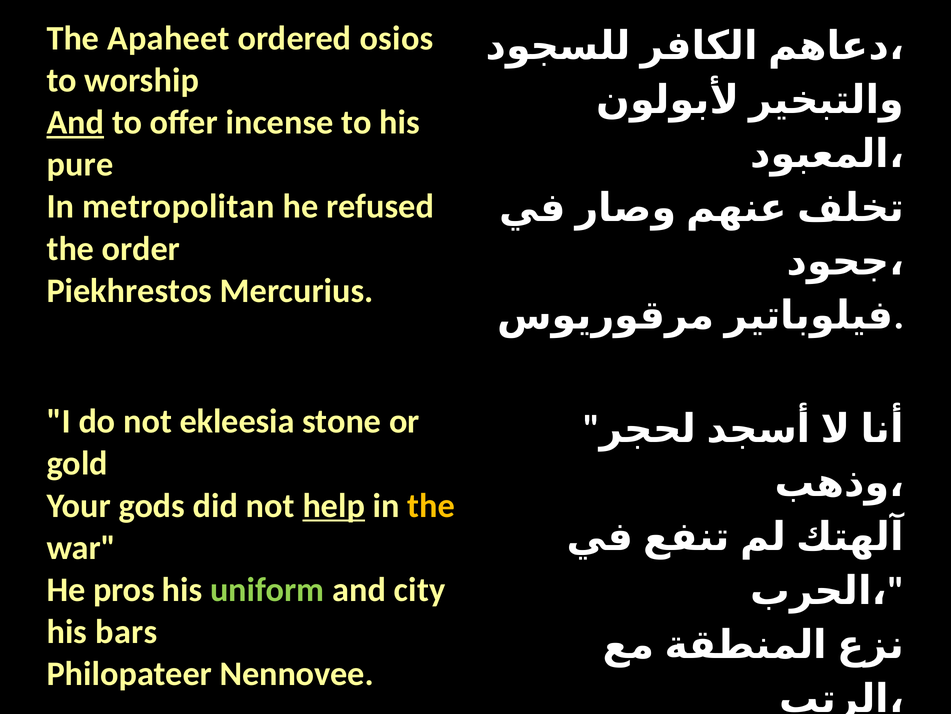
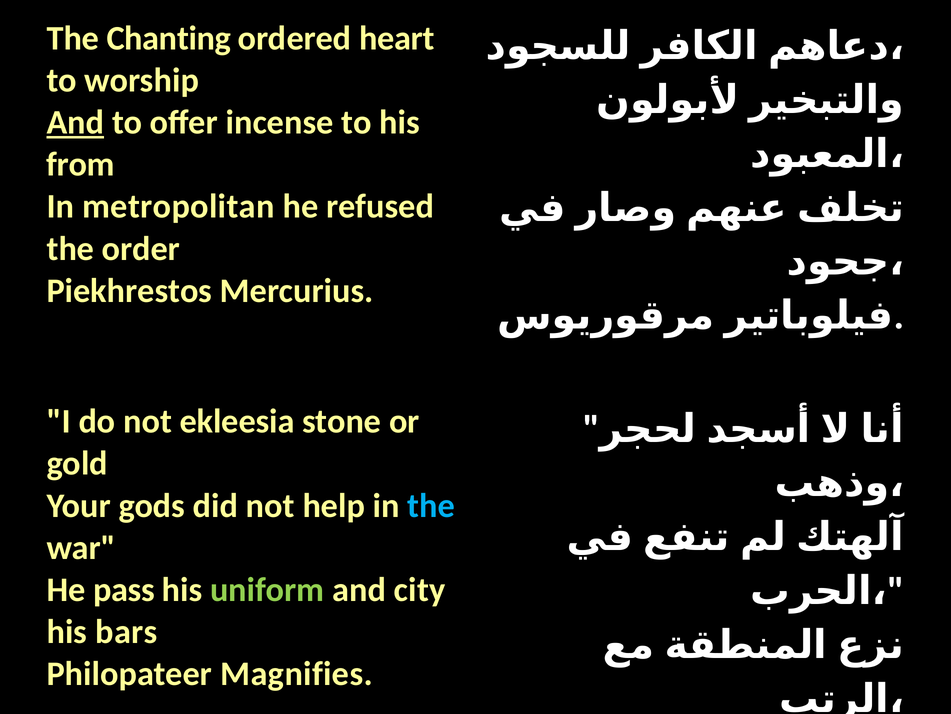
Apaheet: Apaheet -> Chanting
osios: osios -> heart
pure: pure -> from
help underline: present -> none
the at (431, 505) colour: yellow -> light blue
pros: pros -> pass
Nennovee: Nennovee -> Magnifies
